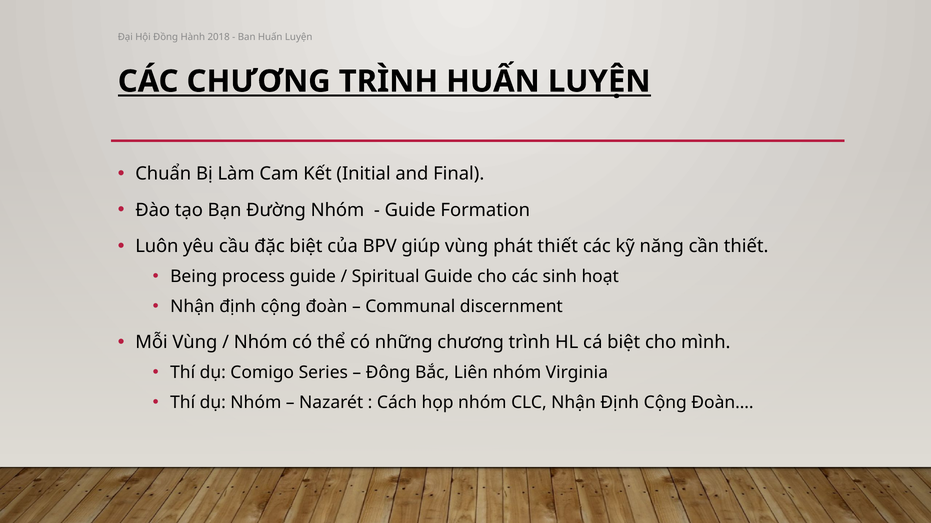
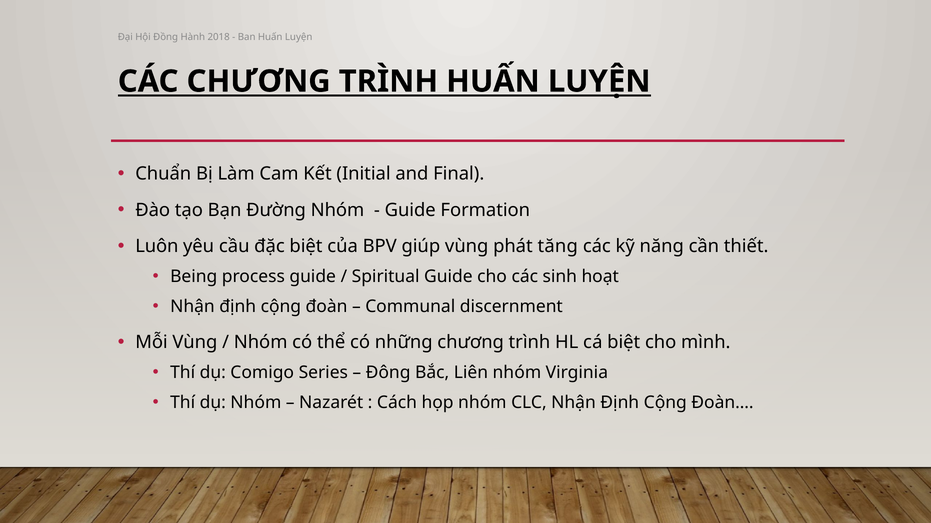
phát thiết: thiết -> tăng
